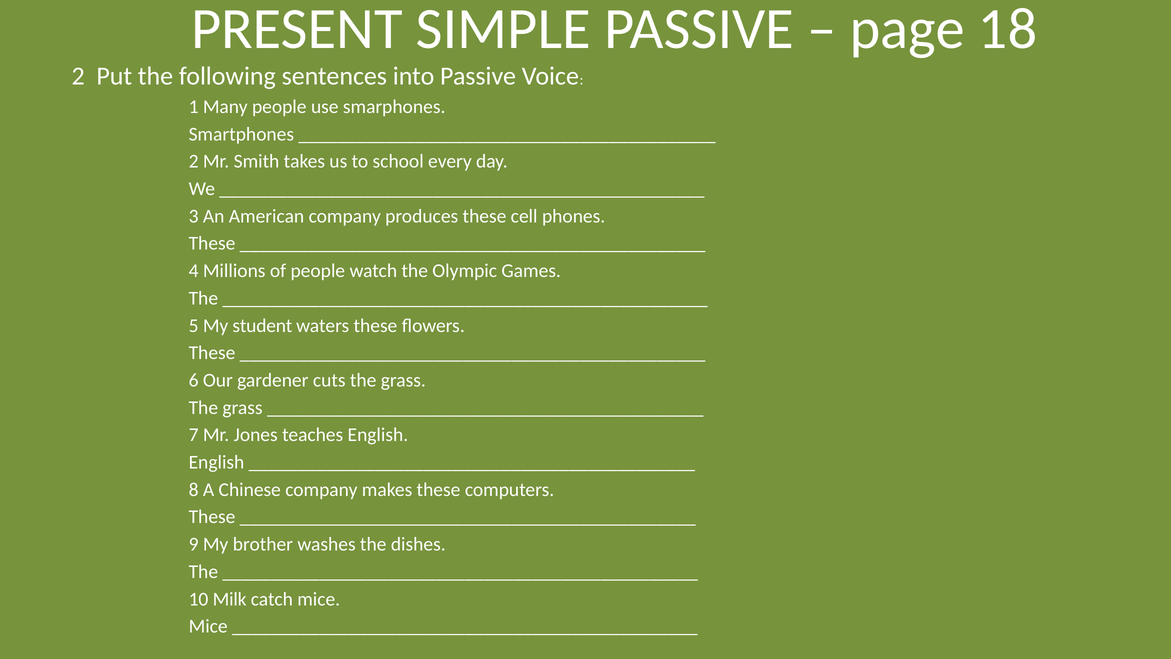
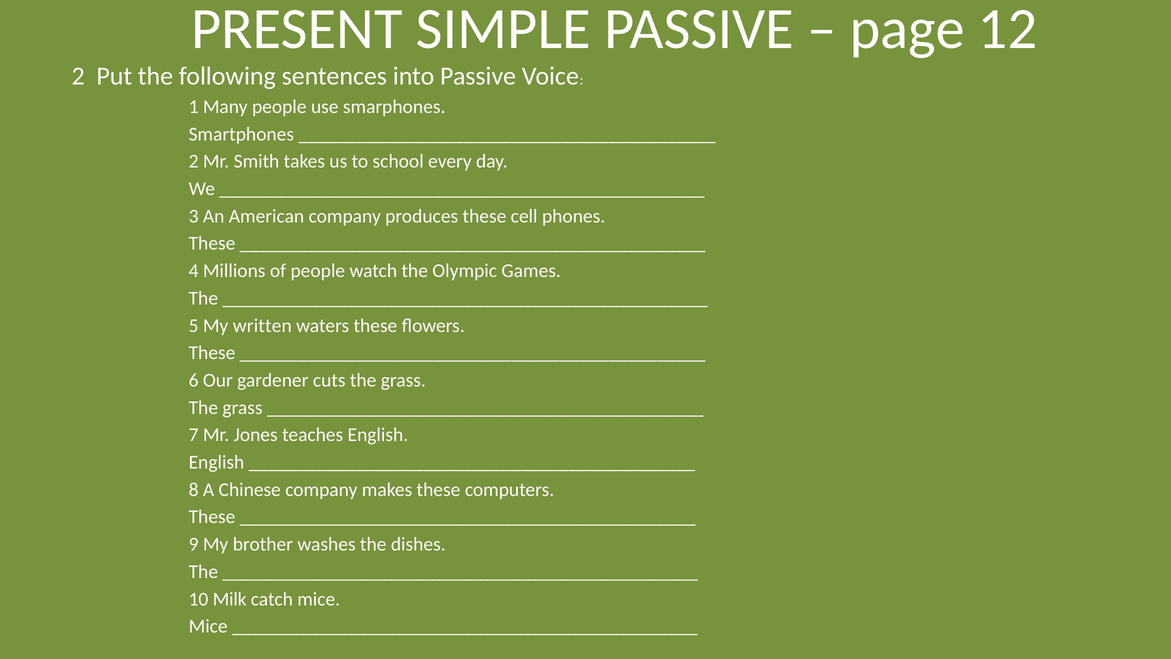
18: 18 -> 12
student: student -> written
